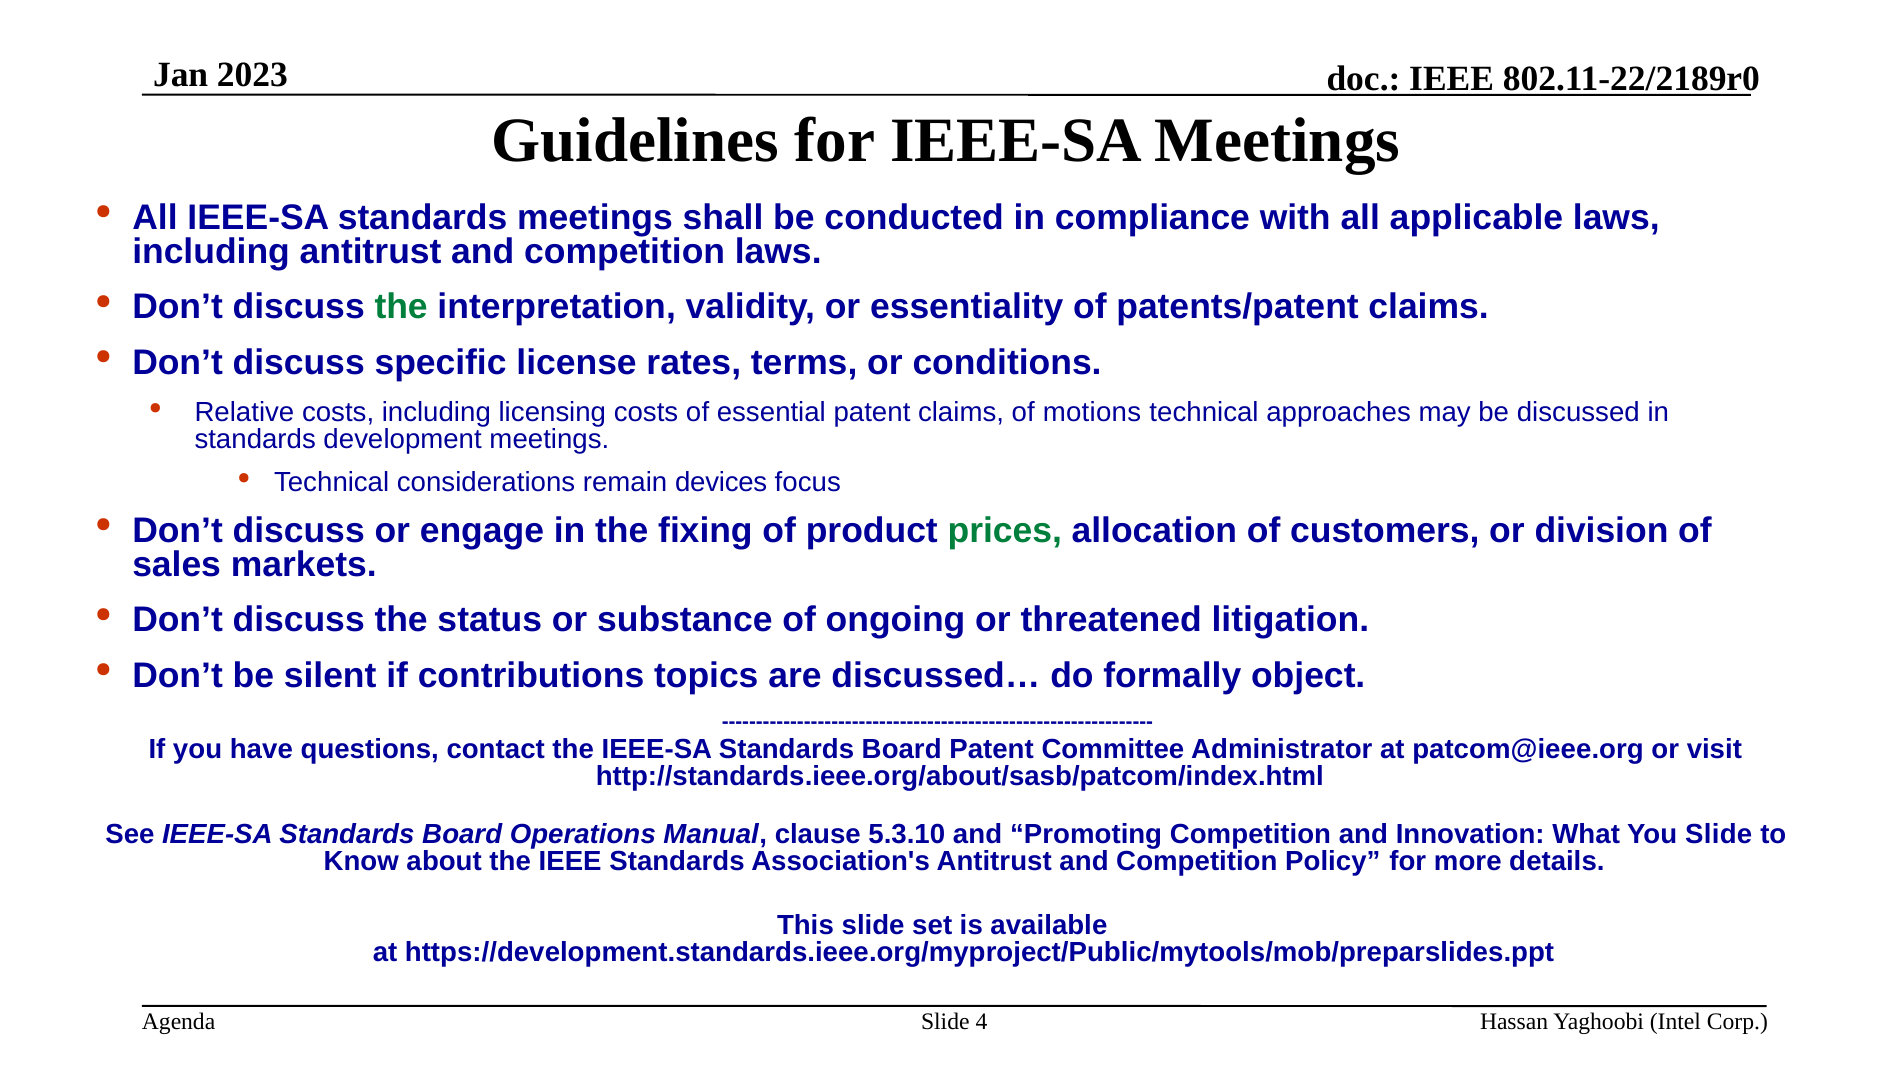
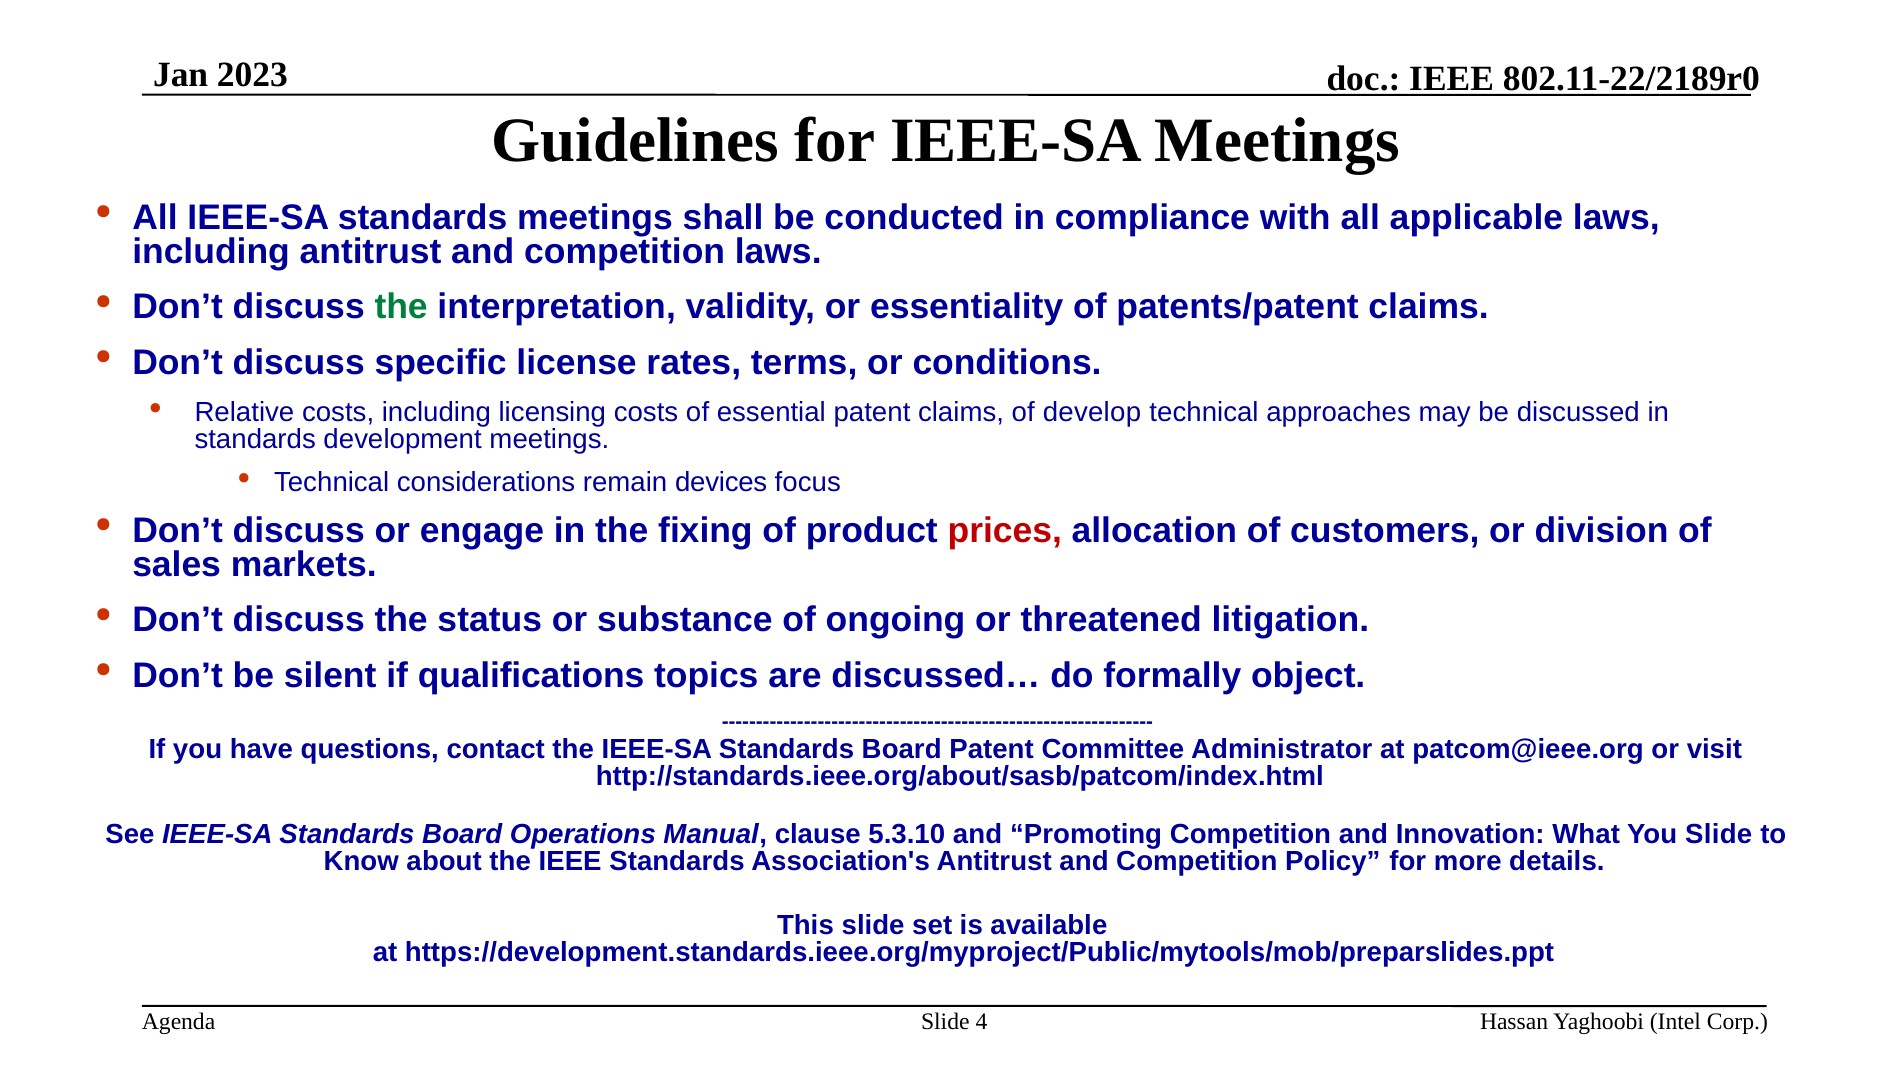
motions: motions -> develop
prices colour: green -> red
contributions: contributions -> qualifications
